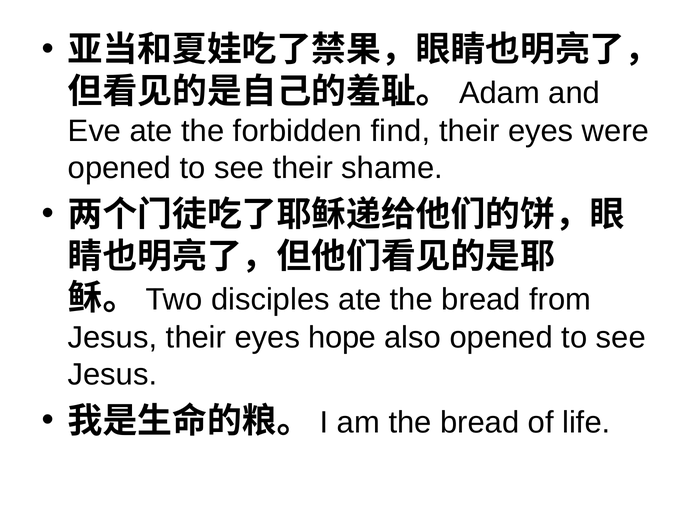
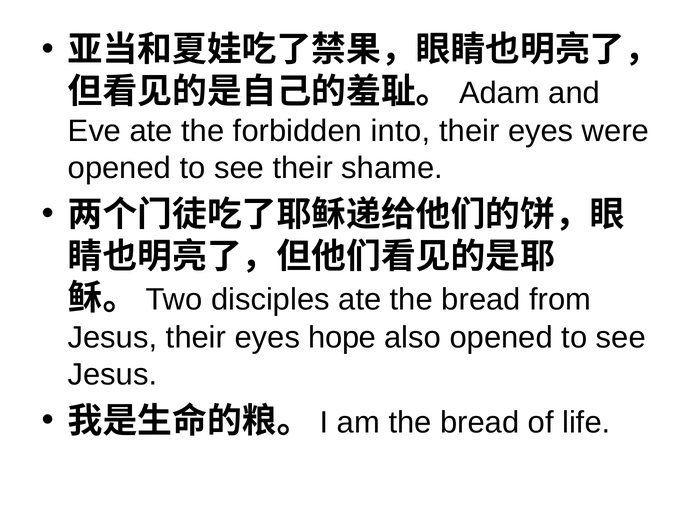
find: find -> into
